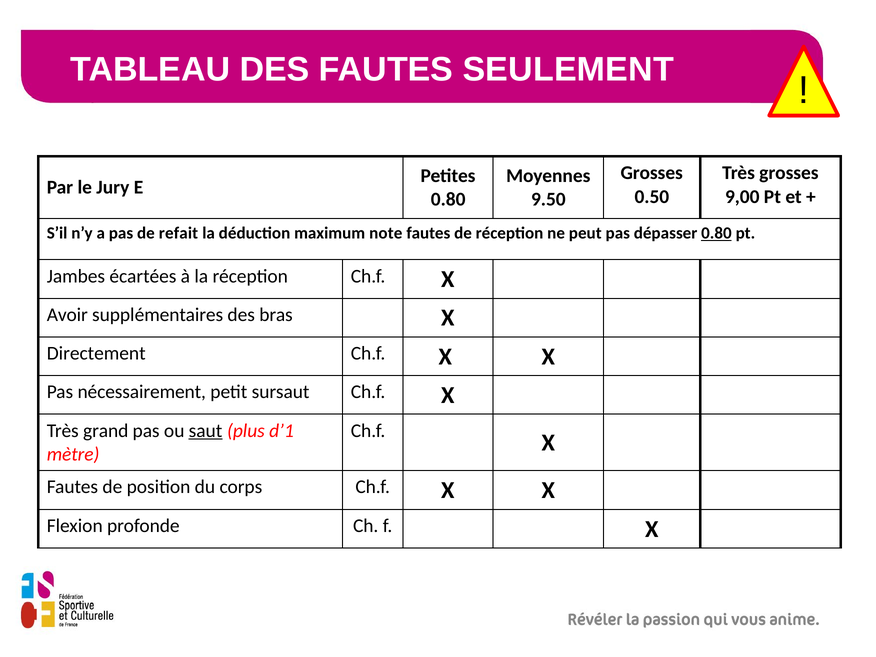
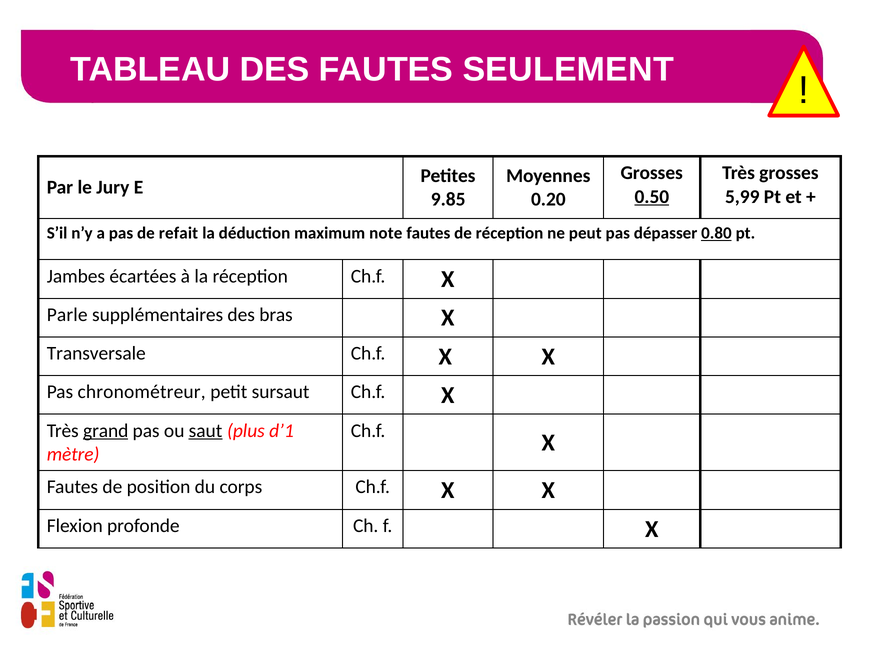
0.50 underline: none -> present
9,00: 9,00 -> 5,99
0.80 at (448, 199): 0.80 -> 9.85
9.50: 9.50 -> 0.20
Avoir: Avoir -> Parle
Directement: Directement -> Transversale
nécessairement: nécessairement -> chronométreur
grand underline: none -> present
